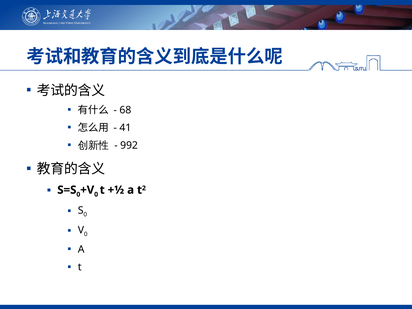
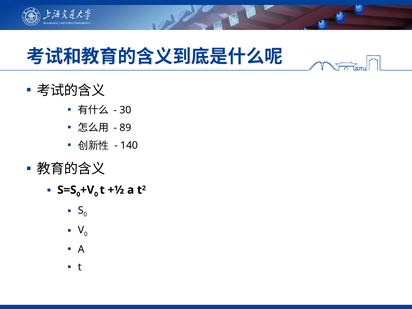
68: 68 -> 30
41: 41 -> 89
992: 992 -> 140
